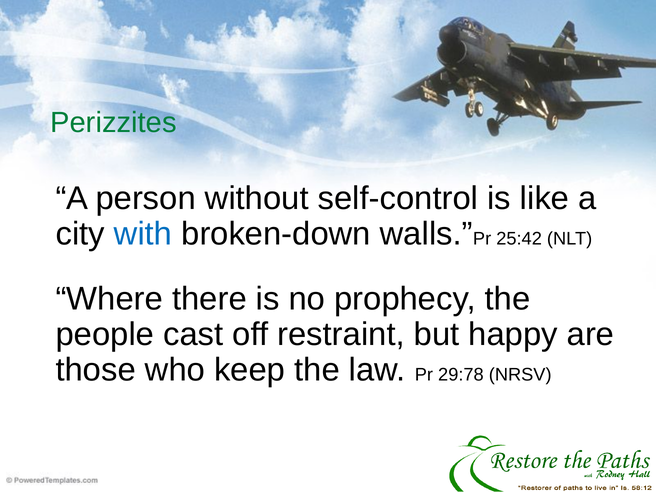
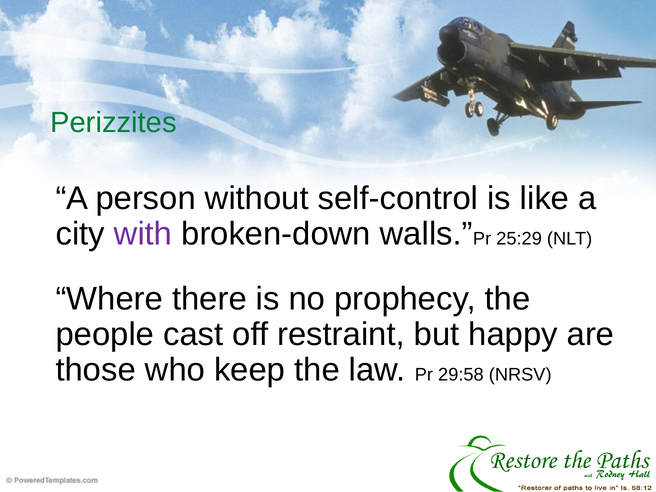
with colour: blue -> purple
25:42: 25:42 -> 25:29
29:78: 29:78 -> 29:58
